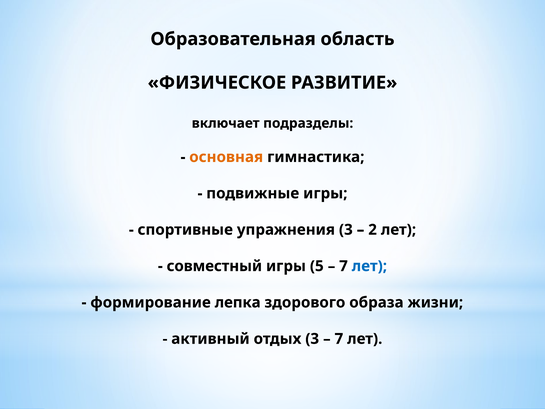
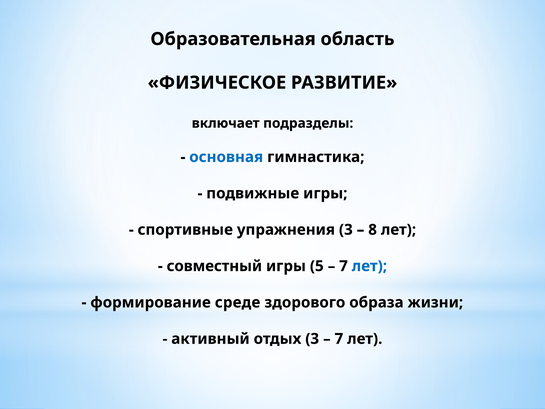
основная colour: orange -> blue
2: 2 -> 8
лепка: лепка -> среде
